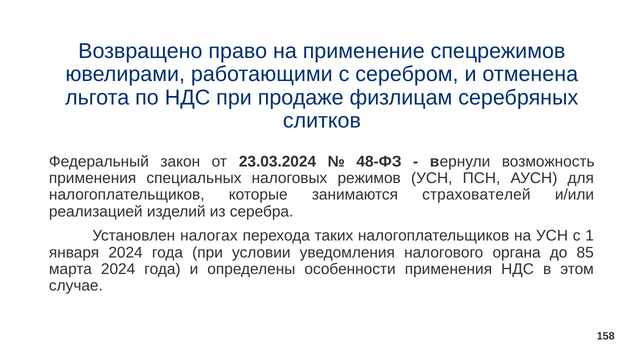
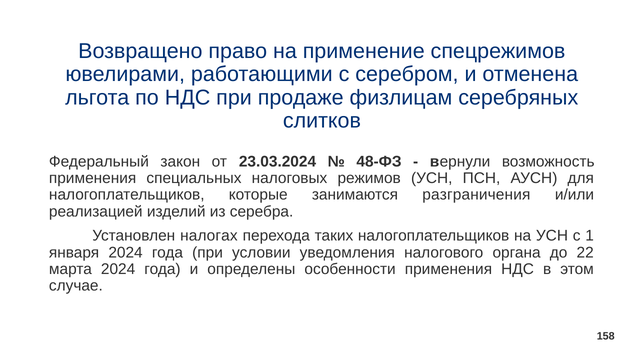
страхователей: страхователей -> разграничения
85: 85 -> 22
